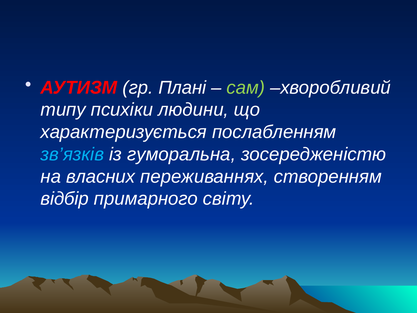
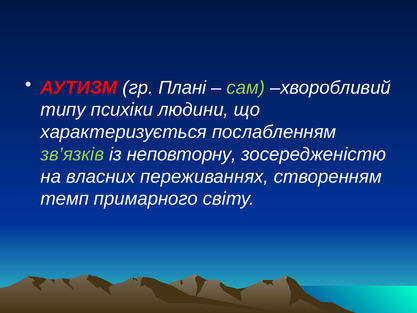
зв’язків colour: light blue -> light green
гуморальна: гуморальна -> неповторну
відбір: відбір -> темп
